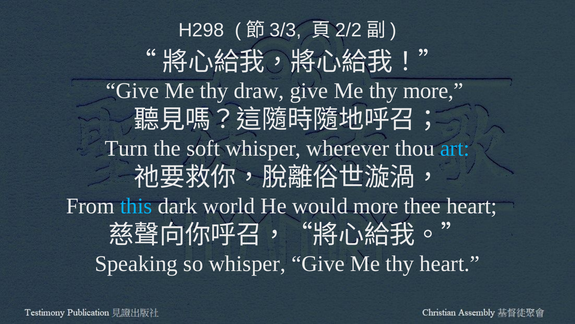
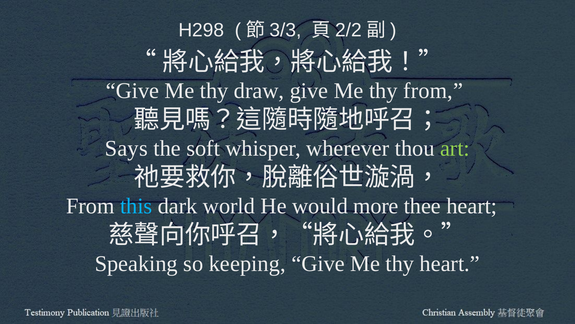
thy more: more -> from
Turn: Turn -> Says
art colour: light blue -> light green
so whisper: whisper -> keeping
